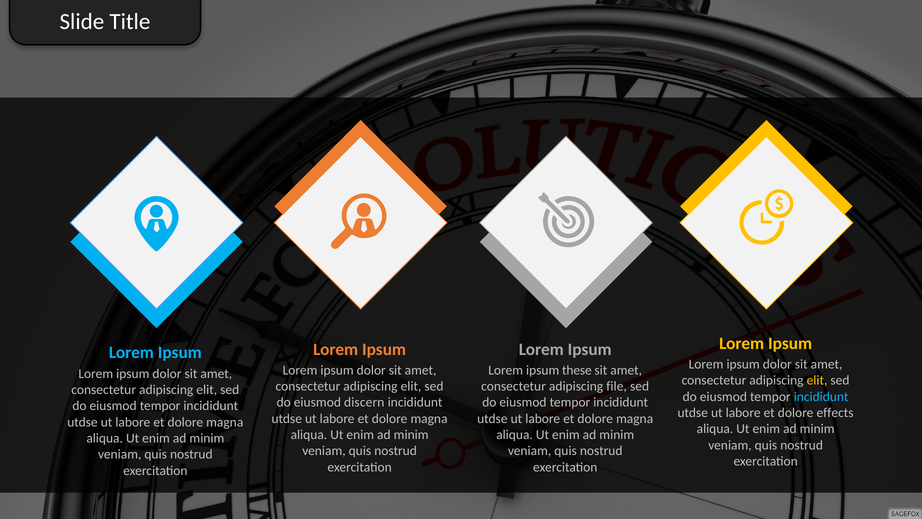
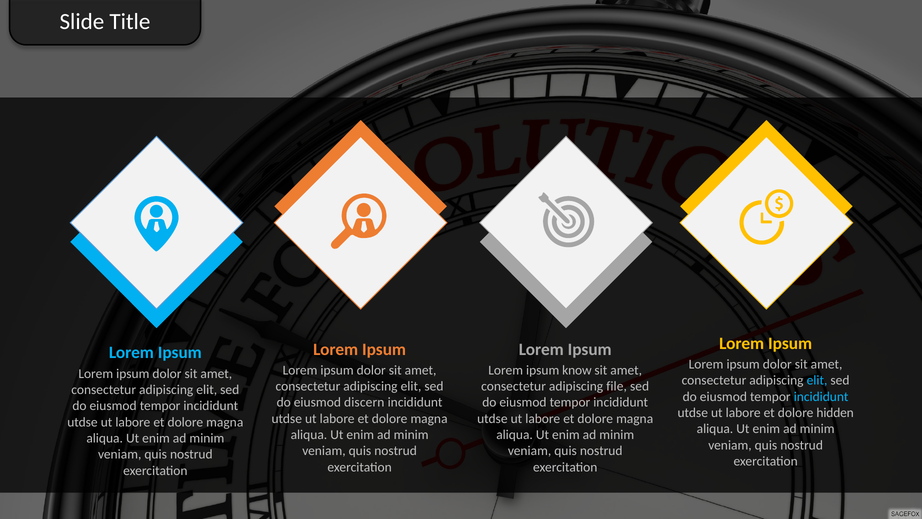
these: these -> know
elit at (817, 380) colour: yellow -> light blue
effects: effects -> hidden
